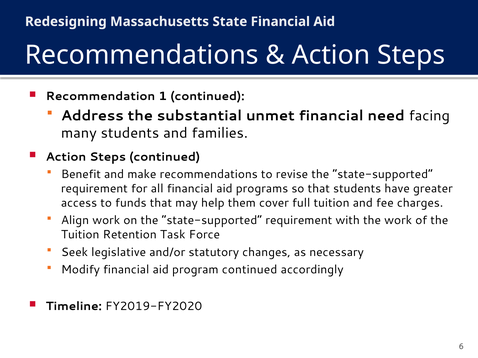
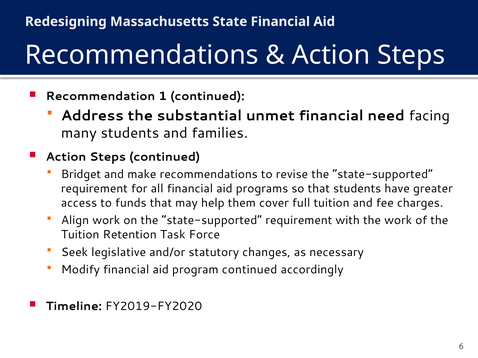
Benefit: Benefit -> Bridget
